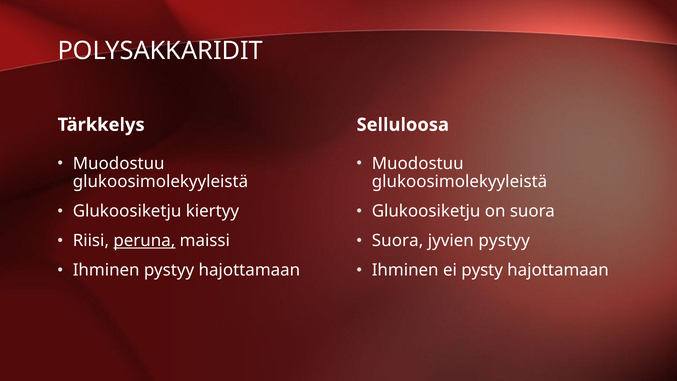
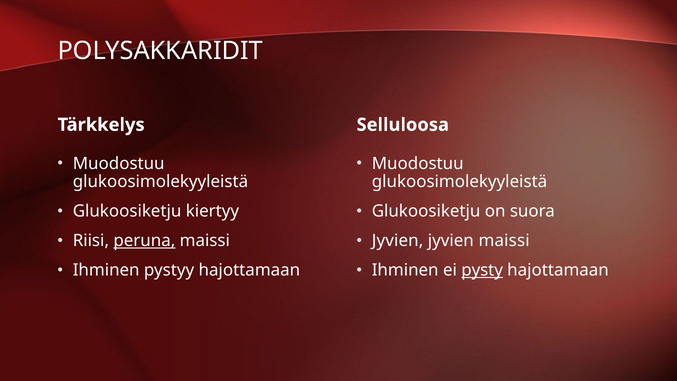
Suora at (398, 241): Suora -> Jyvien
jyvien pystyy: pystyy -> maissi
pysty underline: none -> present
